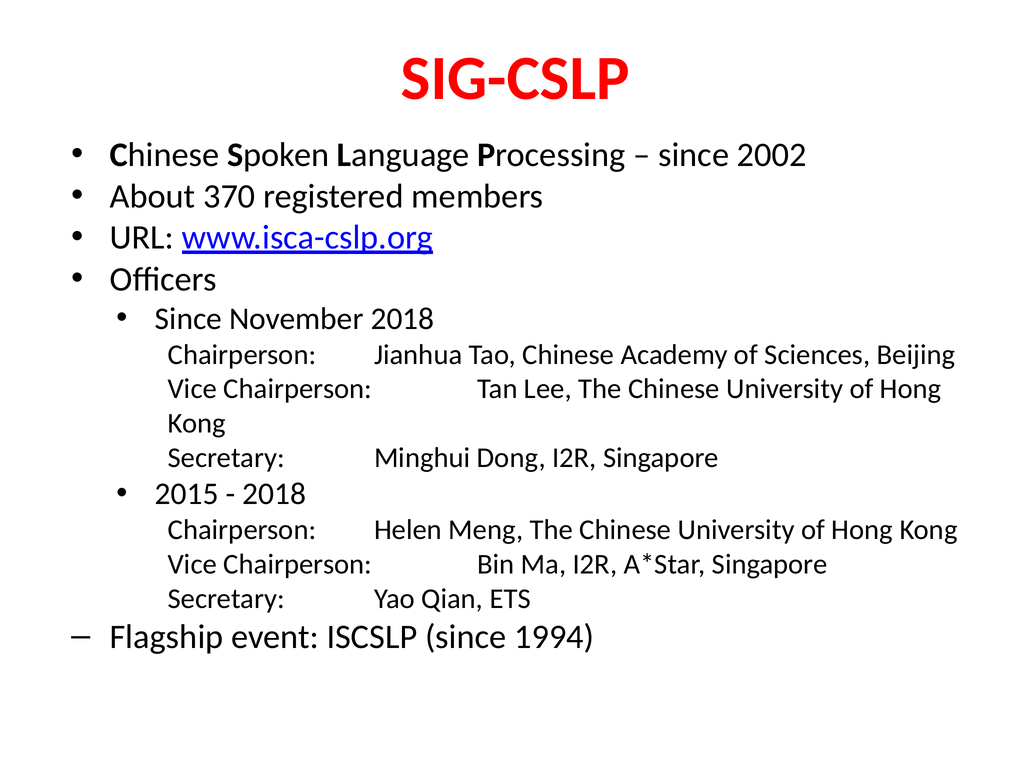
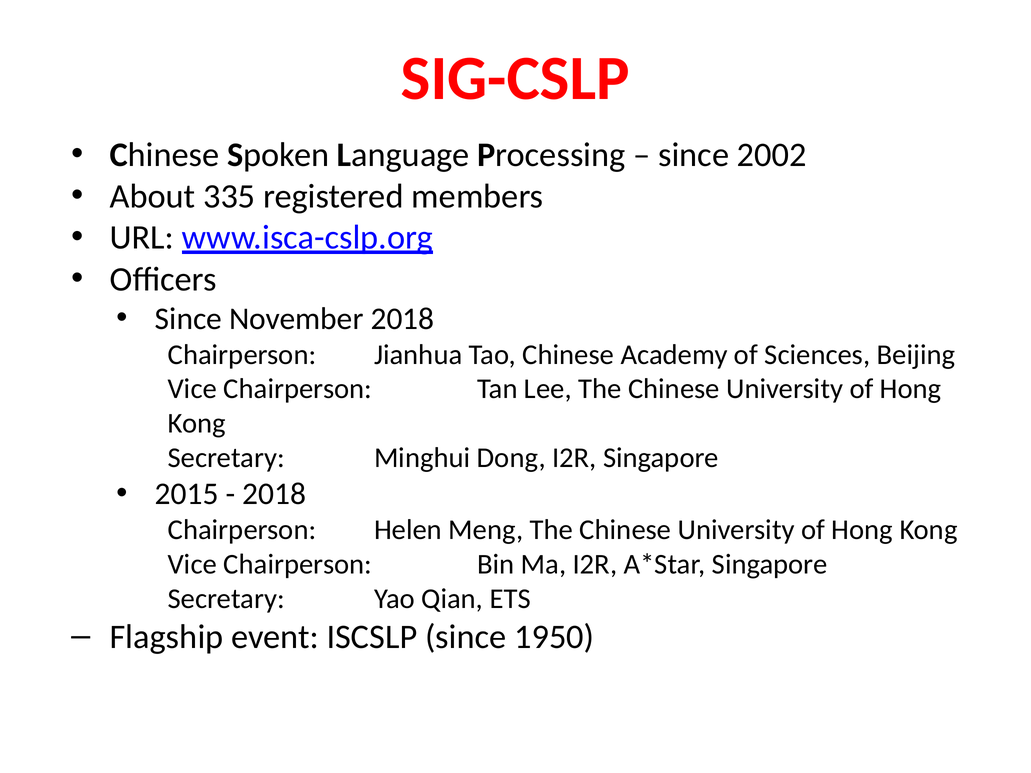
370: 370 -> 335
1994: 1994 -> 1950
